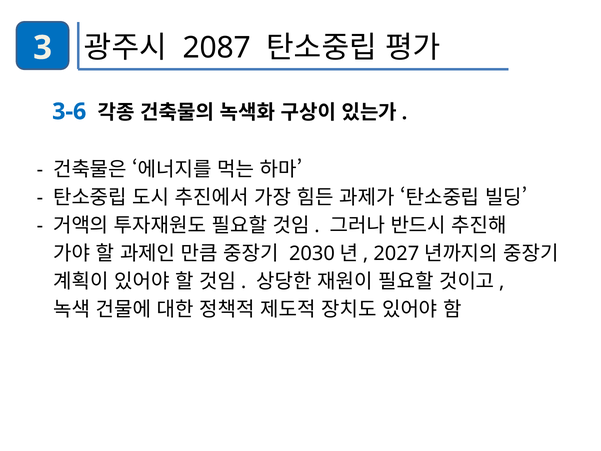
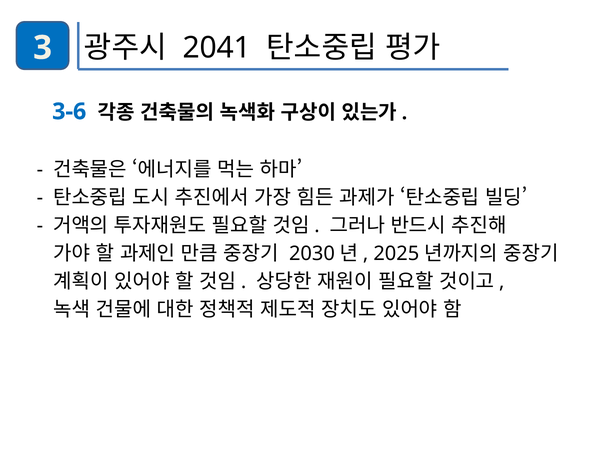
2087: 2087 -> 2041
2027: 2027 -> 2025
